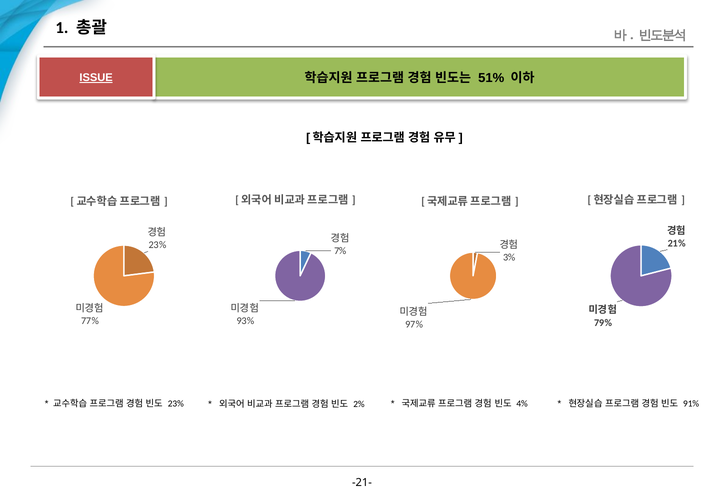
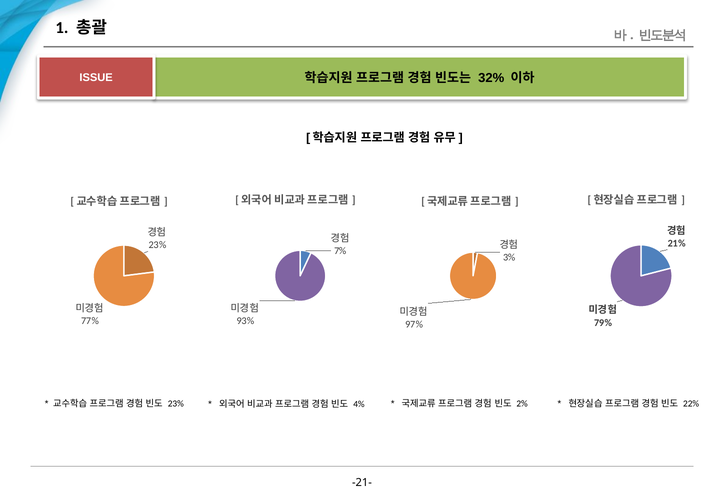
ISSUE underline: present -> none
51%: 51% -> 32%
2%: 2% -> 4%
4%: 4% -> 2%
91%: 91% -> 22%
